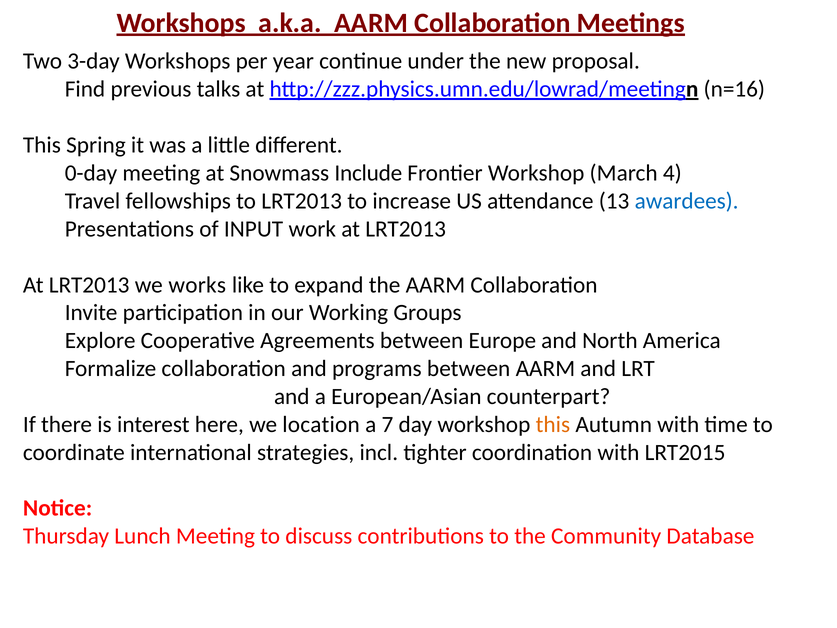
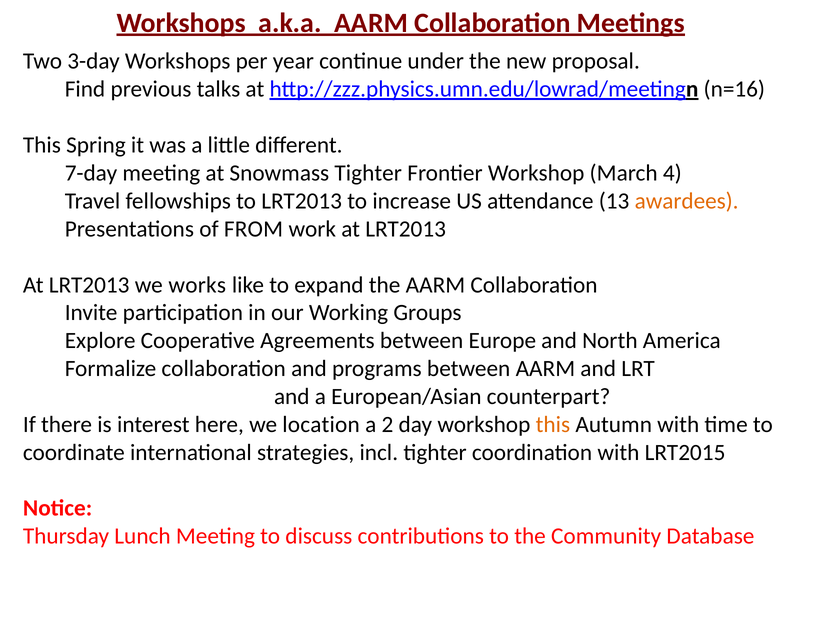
0-day: 0-day -> 7-day
Snowmass Include: Include -> Tighter
awardees colour: blue -> orange
INPUT: INPUT -> FROM
7: 7 -> 2
